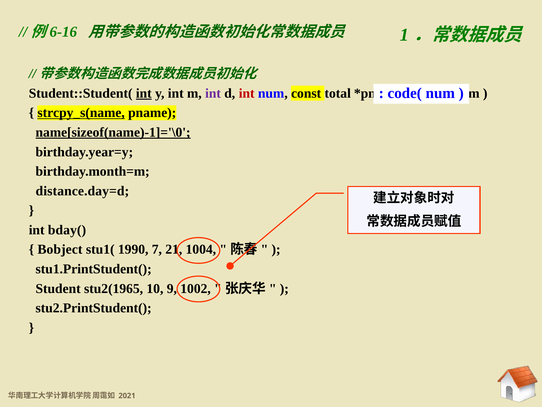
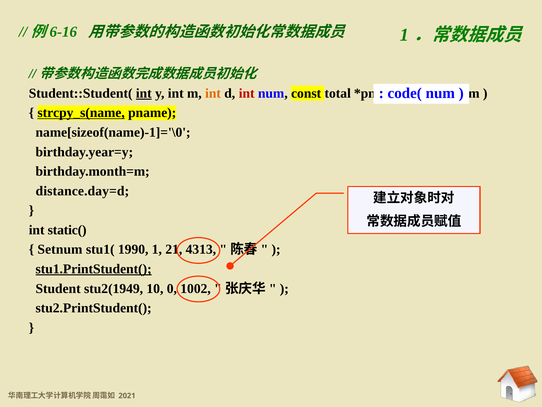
int at (213, 93) colour: purple -> orange
name[sizeof(name)-1]='\0 underline: present -> none
bday(: bday( -> static(
Bobject: Bobject -> Setnum
7: 7 -> 1
1004: 1004 -> 4313
stu1.PrintStudent( underline: none -> present
stu2(1965: stu2(1965 -> stu2(1949
9: 9 -> 0
